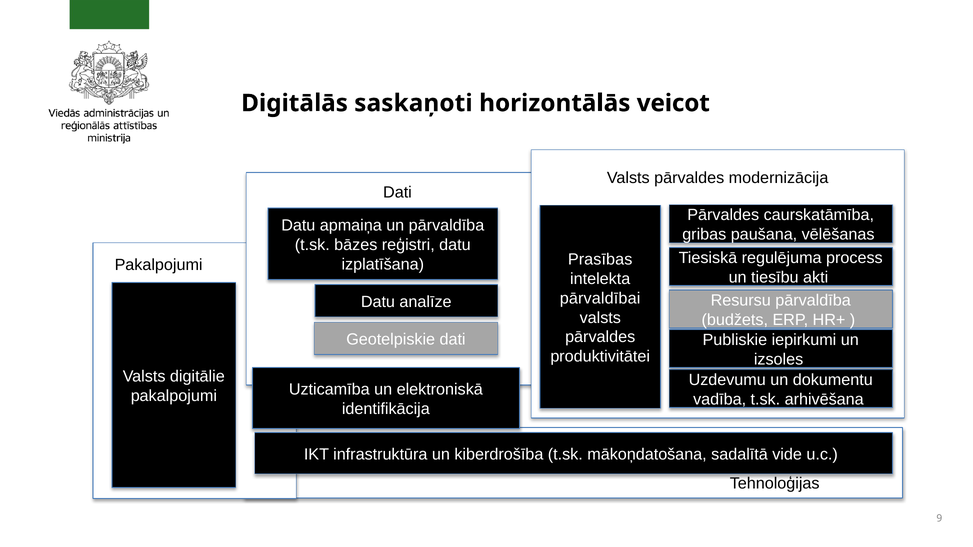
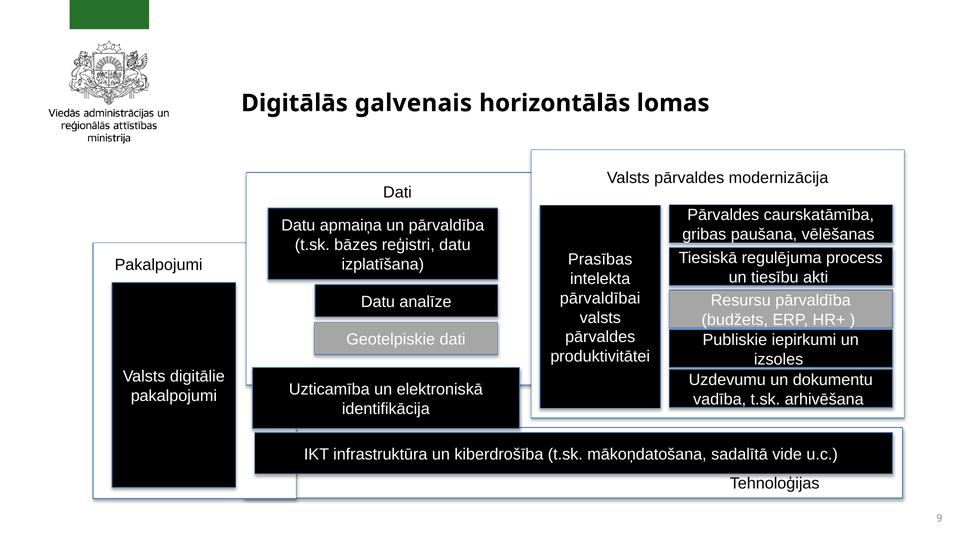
saskaņoti: saskaņoti -> galvenais
veicot: veicot -> lomas
